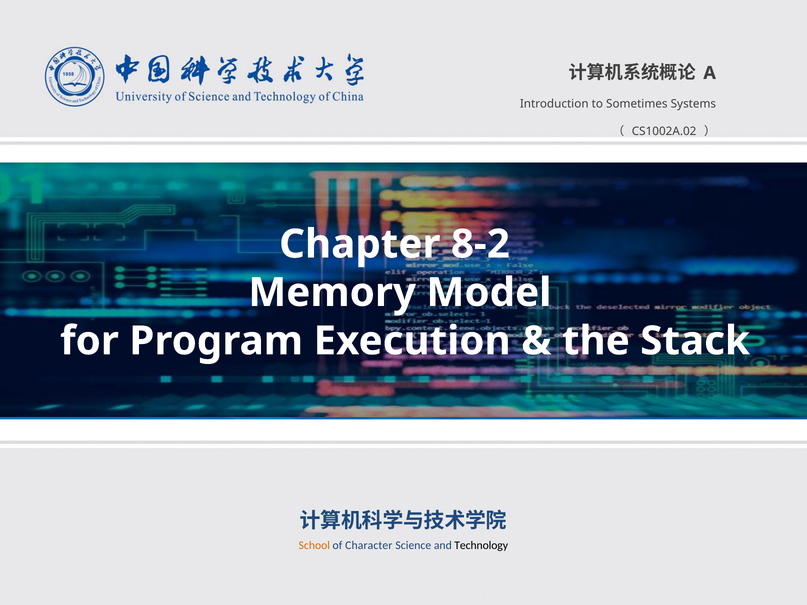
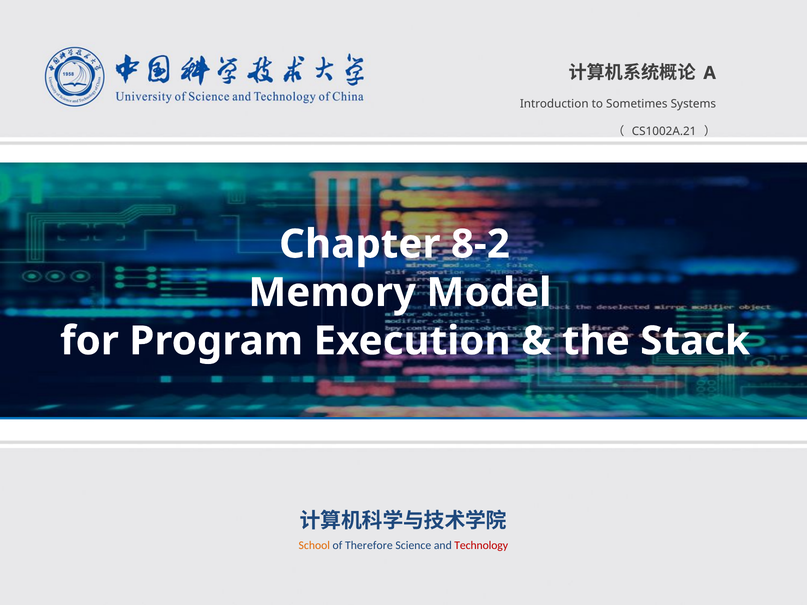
CS1002A.02: CS1002A.02 -> CS1002A.21
Character: Character -> Therefore
Technology colour: black -> red
